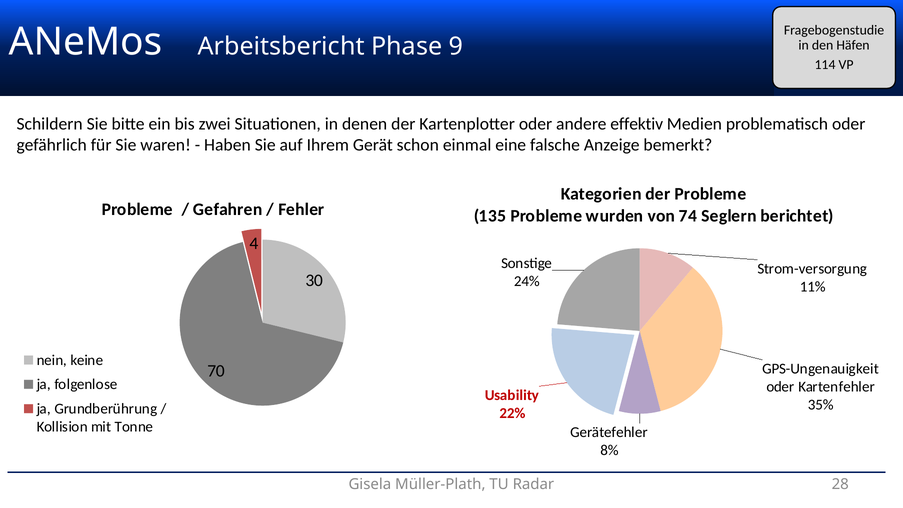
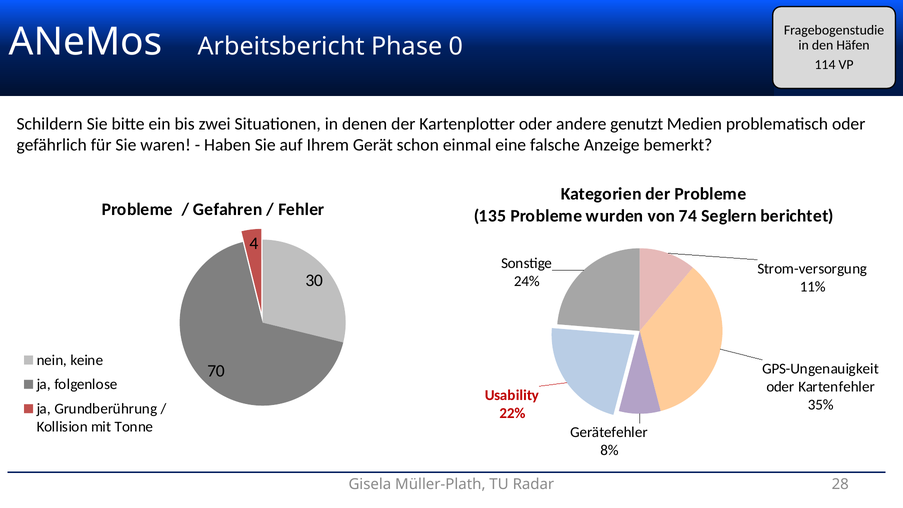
9: 9 -> 0
effektiv: effektiv -> genutzt
